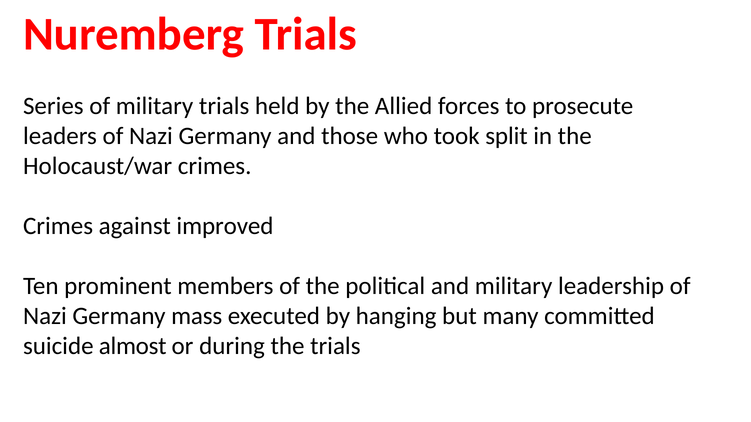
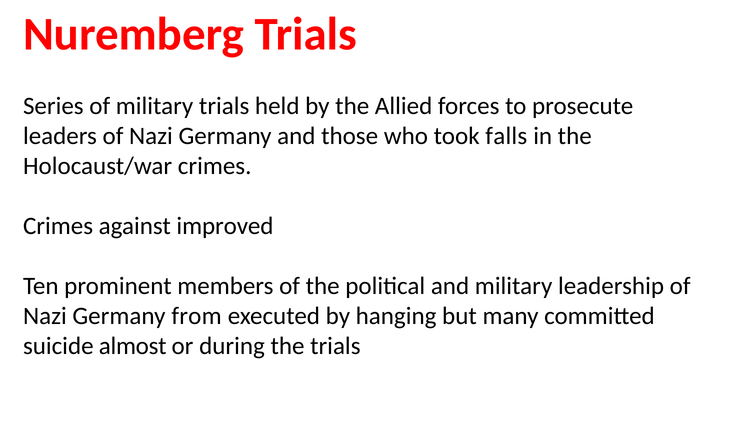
split: split -> falls
mass: mass -> from
